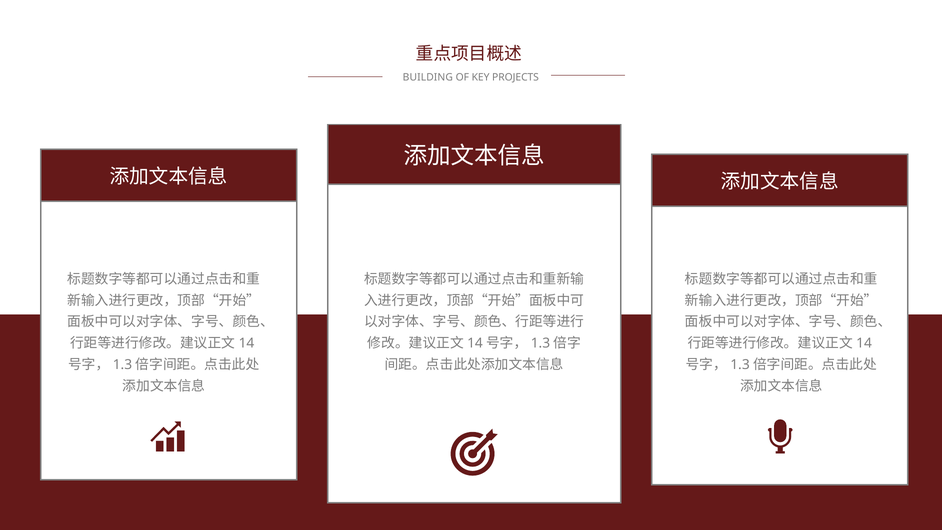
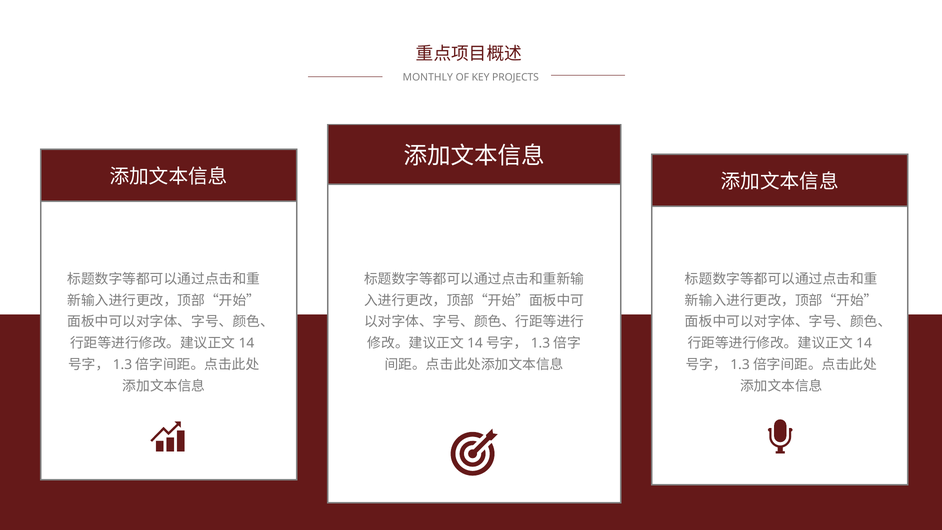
BUILDING: BUILDING -> MONTHLY
